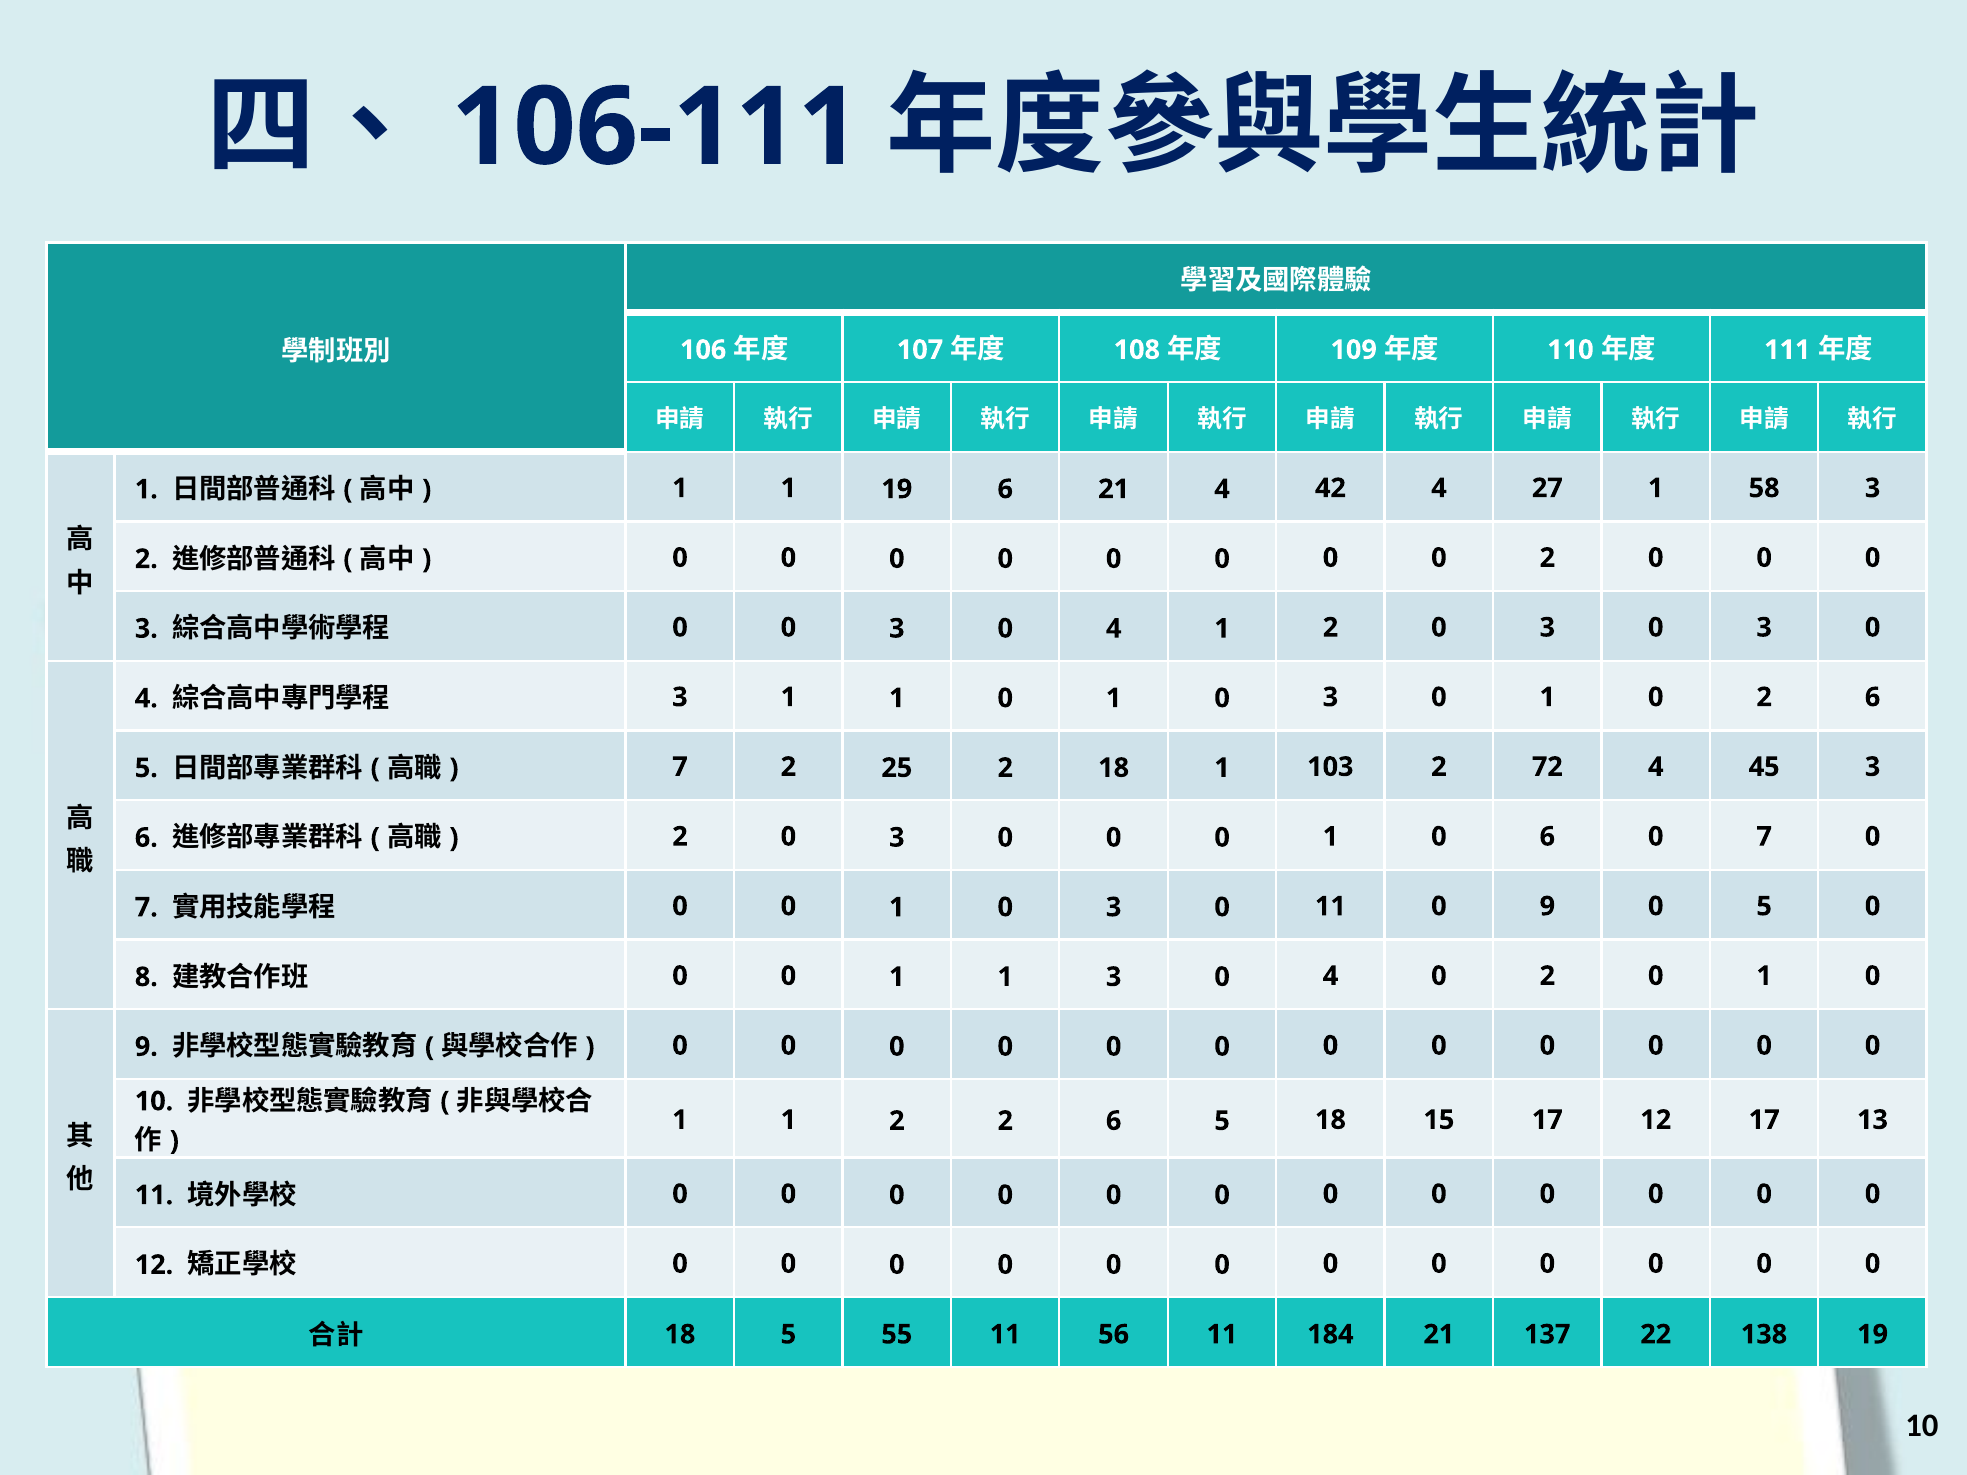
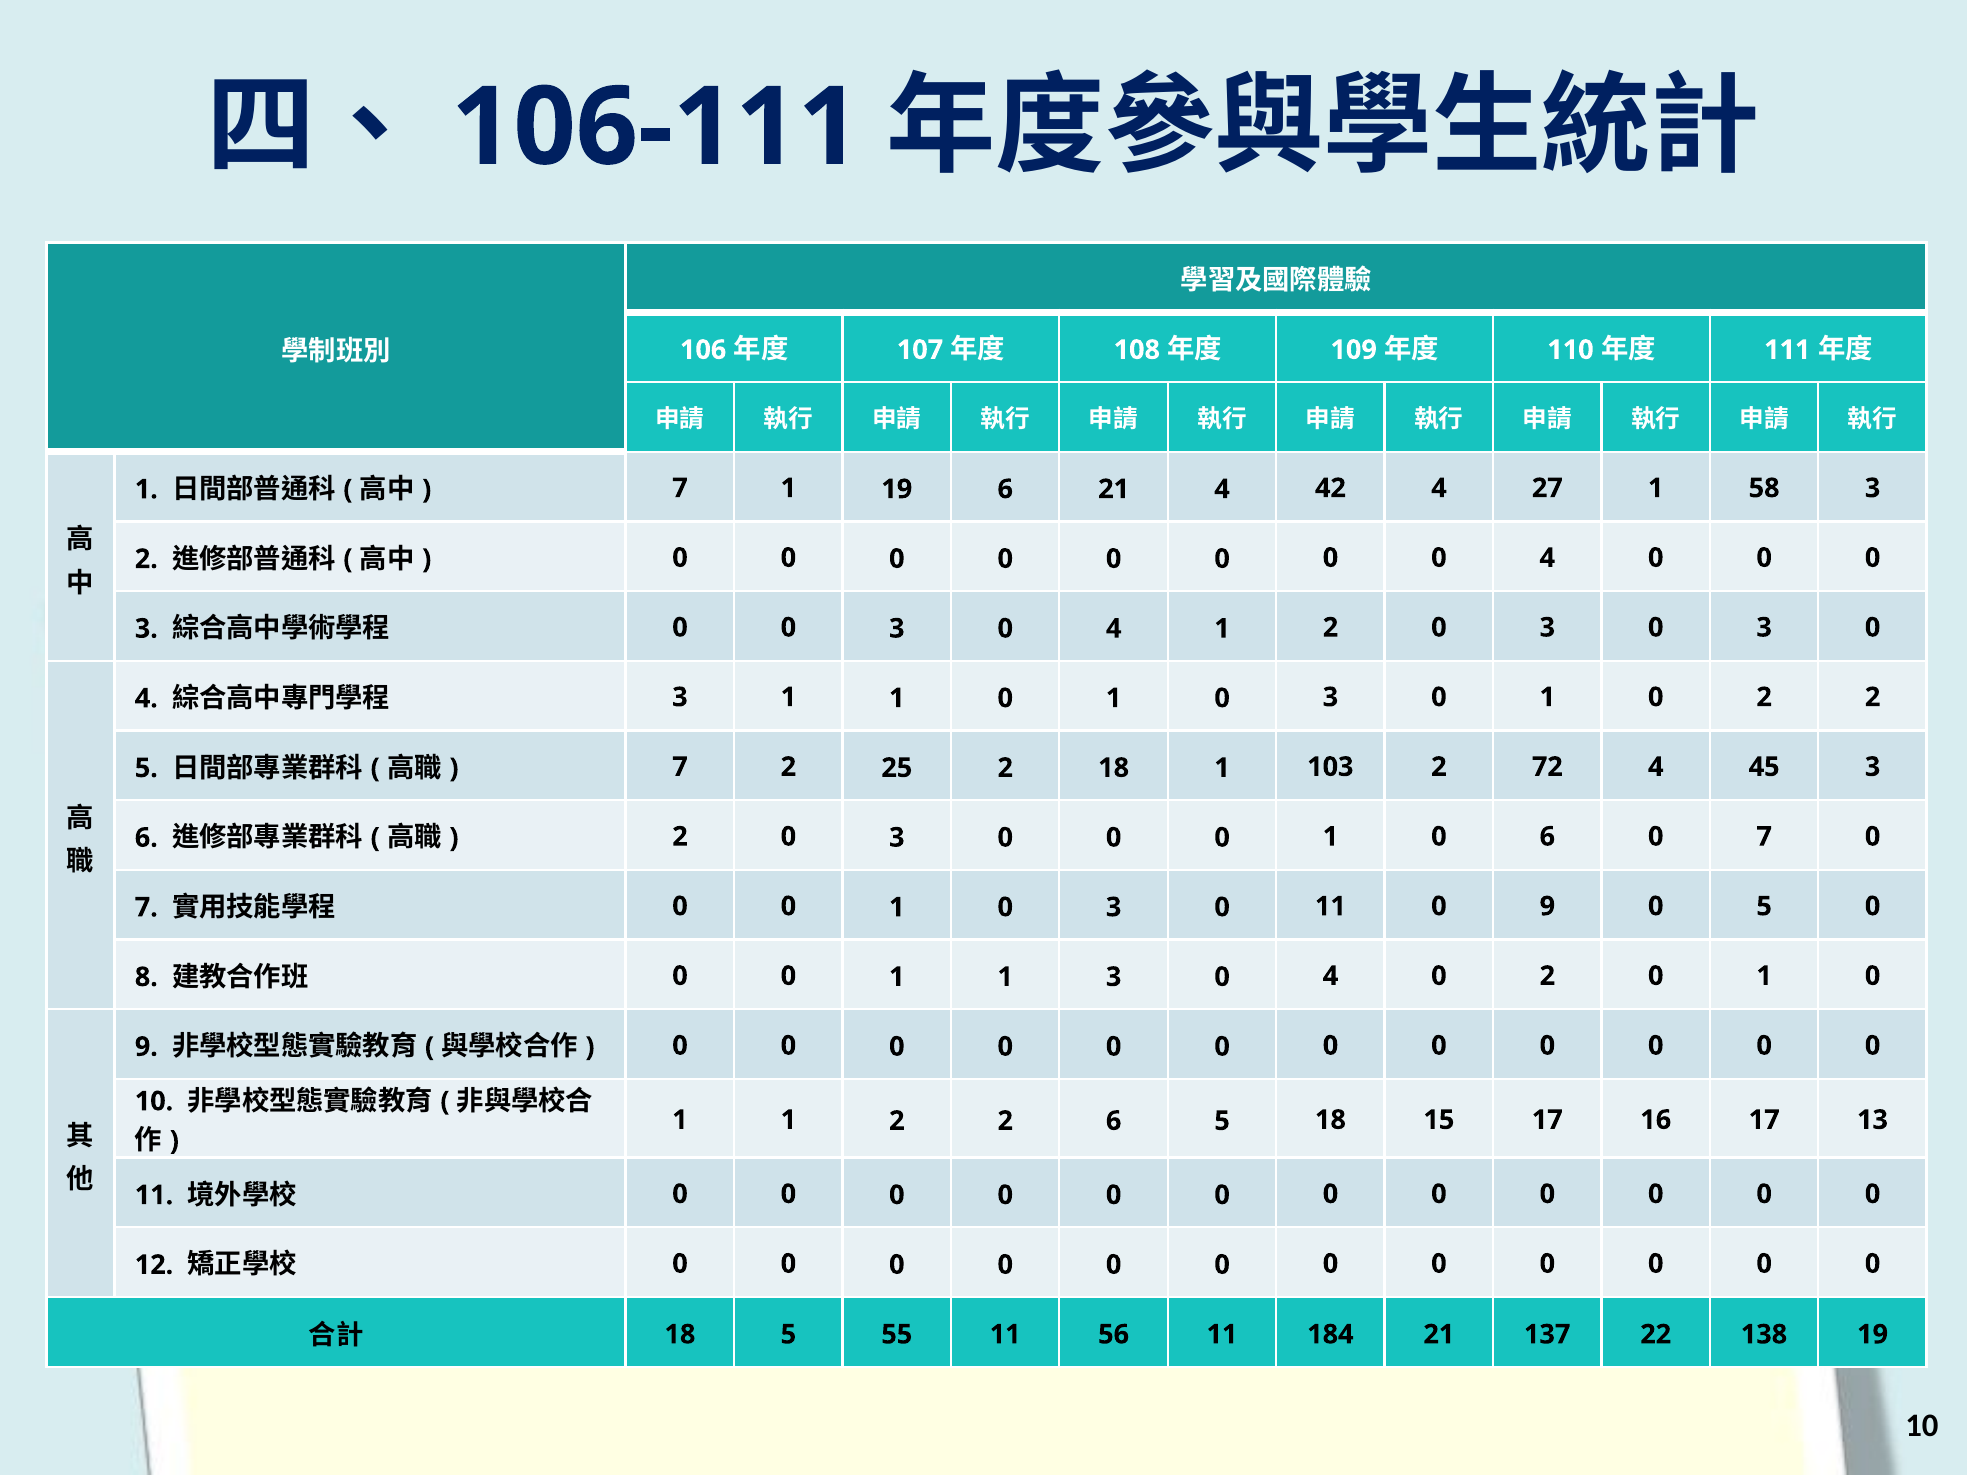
1 at (680, 488): 1 -> 7
0 0 2: 2 -> 4
0 2 6: 6 -> 2
17 12: 12 -> 16
